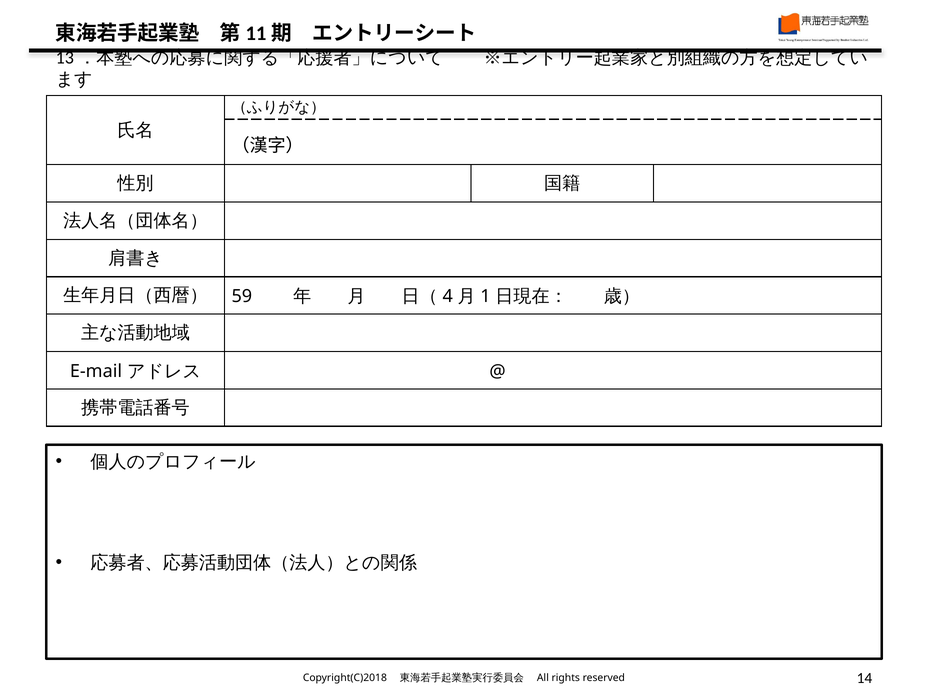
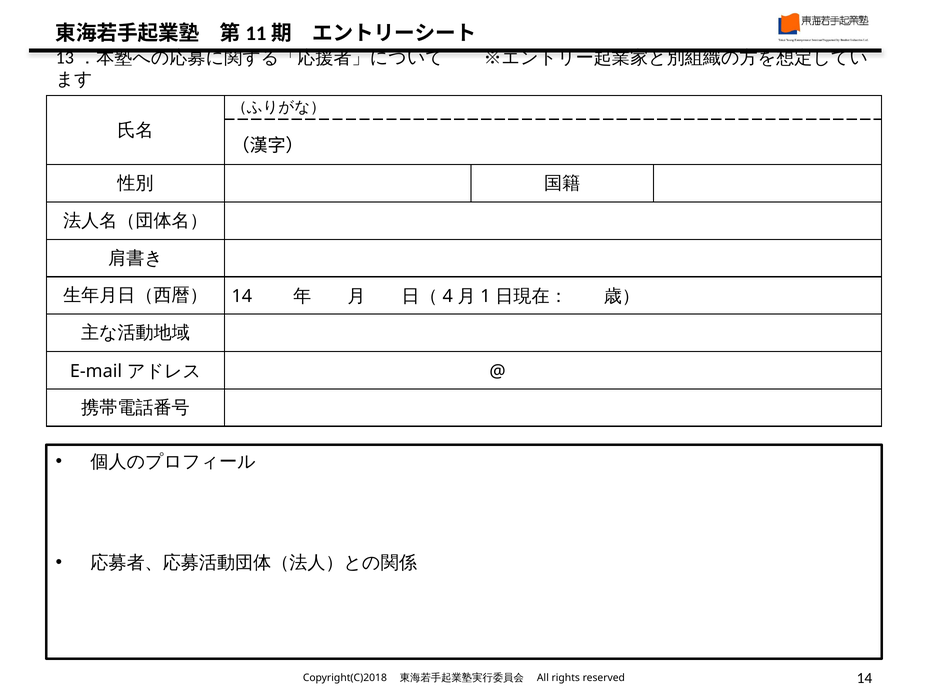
59 at (242, 296): 59 -> 14
